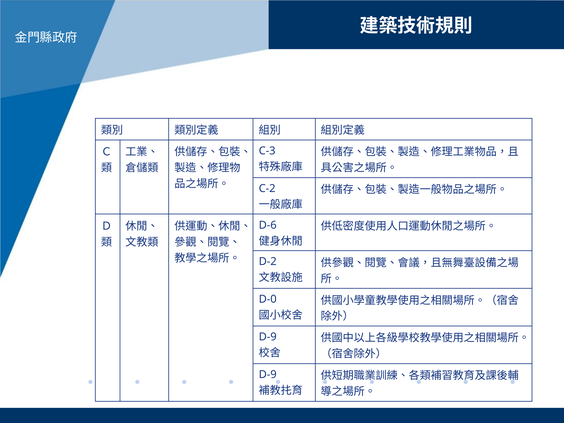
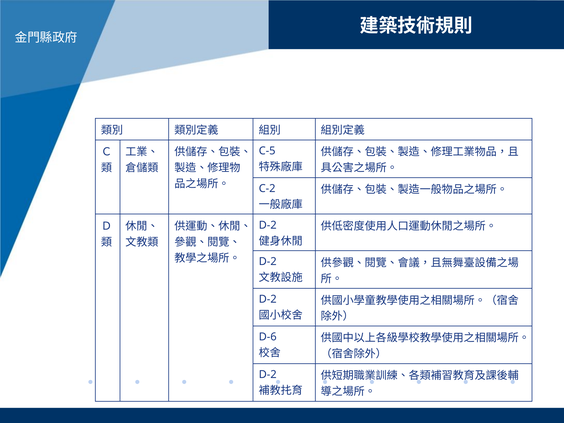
C-3: C-3 -> C-5
D-6 at (268, 225): D-6 -> D-2
D-0 at (268, 299): D-0 -> D-2
D-9 at (268, 337): D-9 -> D-6
D-9 at (268, 375): D-9 -> D-2
